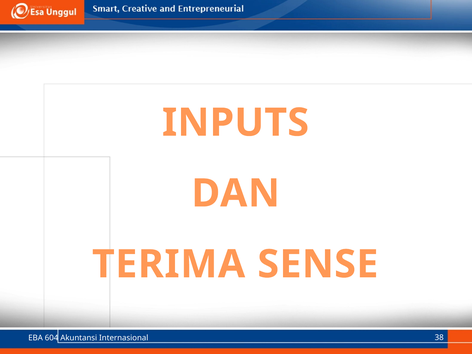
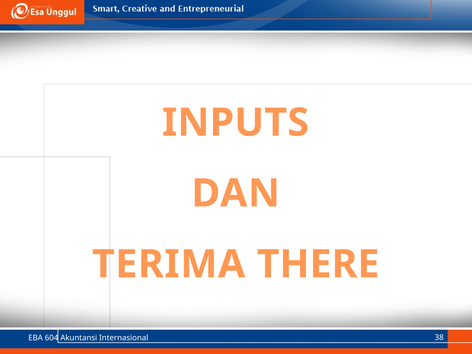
SENSE: SENSE -> THERE
